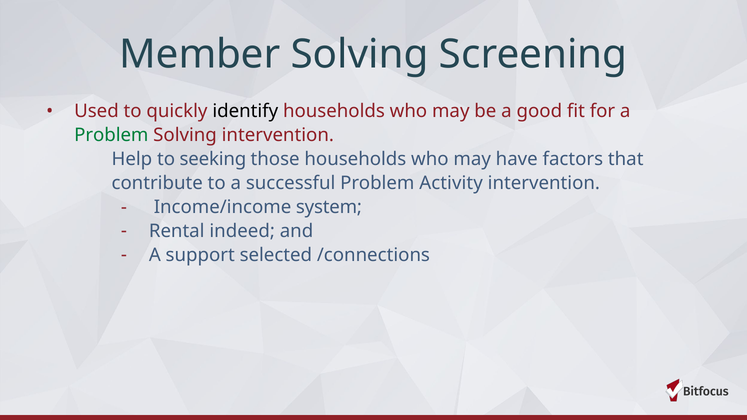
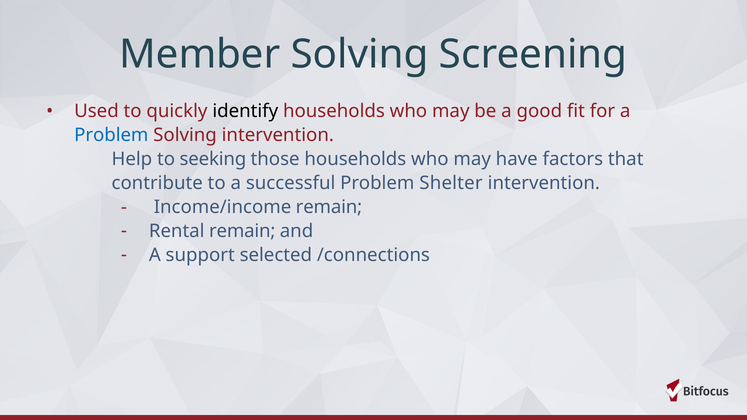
Problem at (111, 135) colour: green -> blue
Activity: Activity -> Shelter
Income/income system: system -> remain
Rental indeed: indeed -> remain
